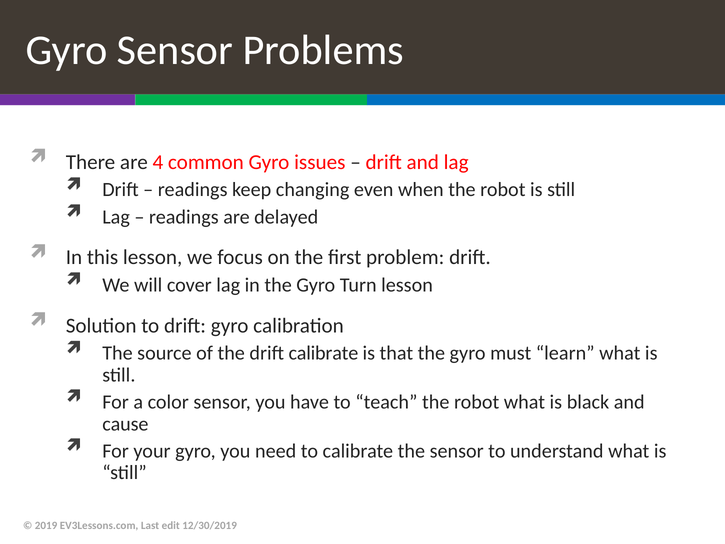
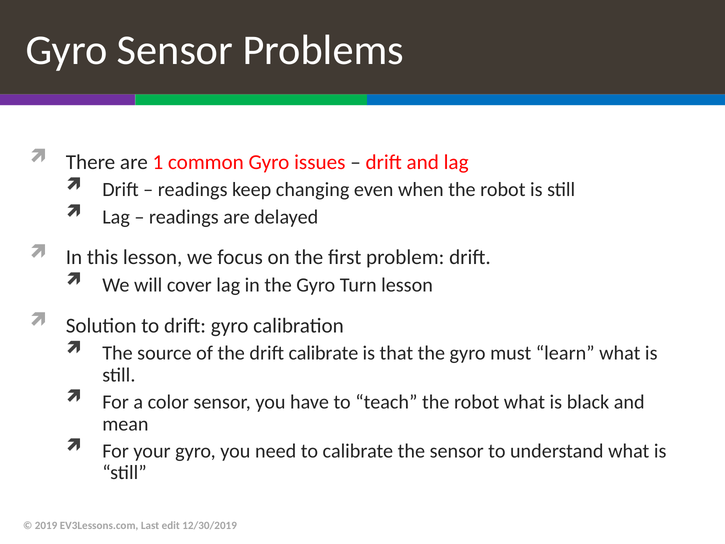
4: 4 -> 1
cause: cause -> mean
